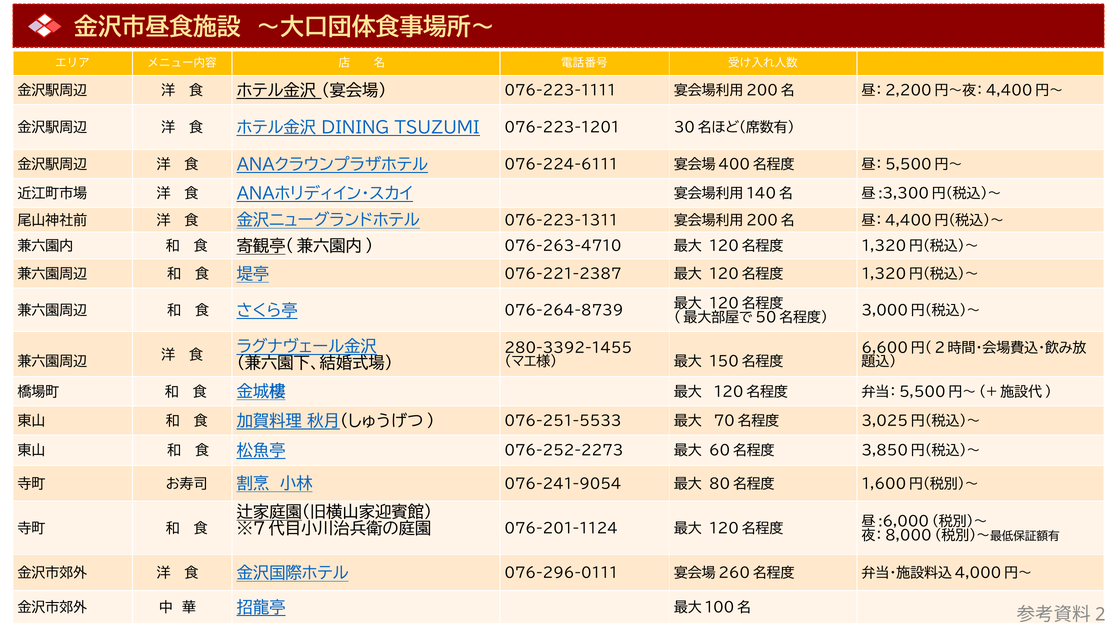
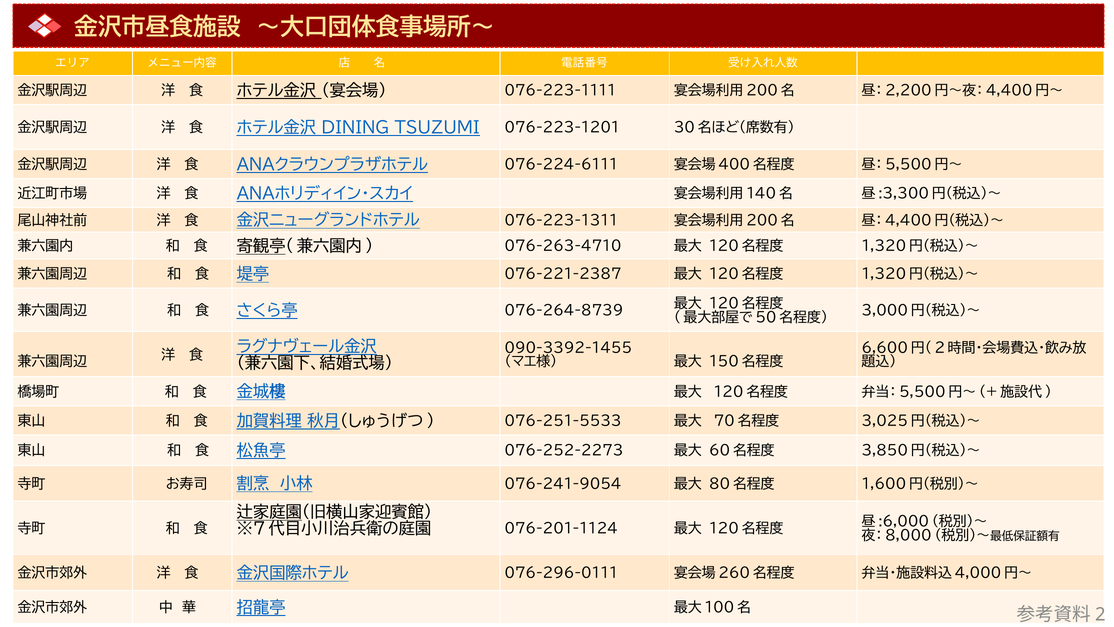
280-3392-1455: 280-3392-1455 -> 090-3392-1455
